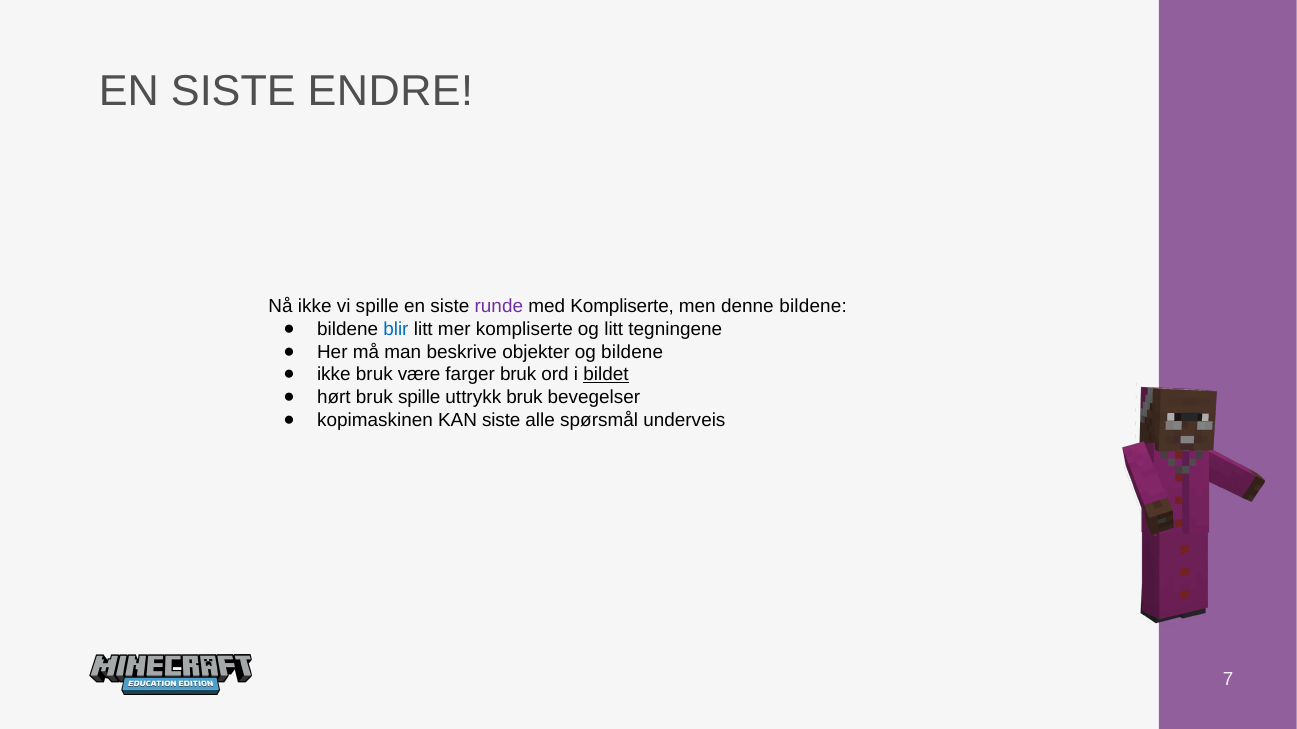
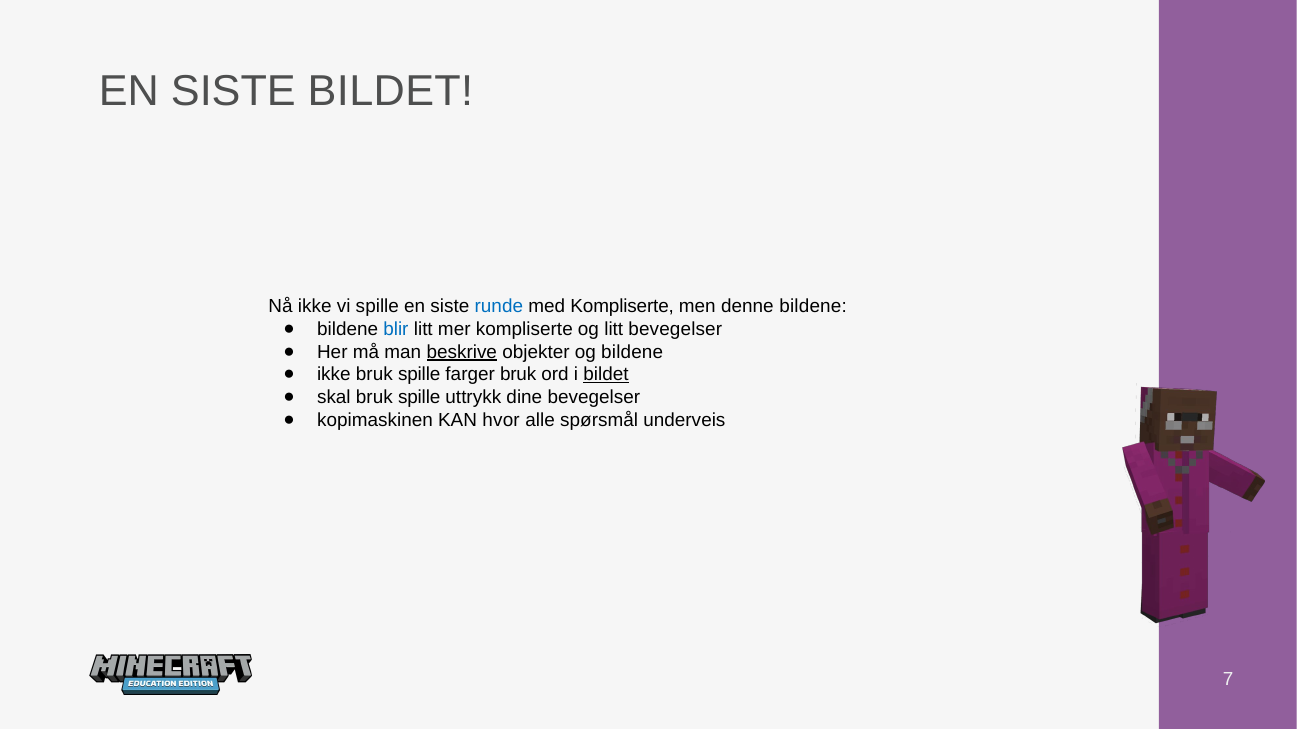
SISTE ENDRE: ENDRE -> BILDET
runde colour: purple -> blue
litt tegningene: tegningene -> bevegelser
beskrive underline: none -> present
ikke bruk være: være -> spille
hørt: hørt -> skal
uttrykk bruk: bruk -> dine
KAN siste: siste -> hvor
